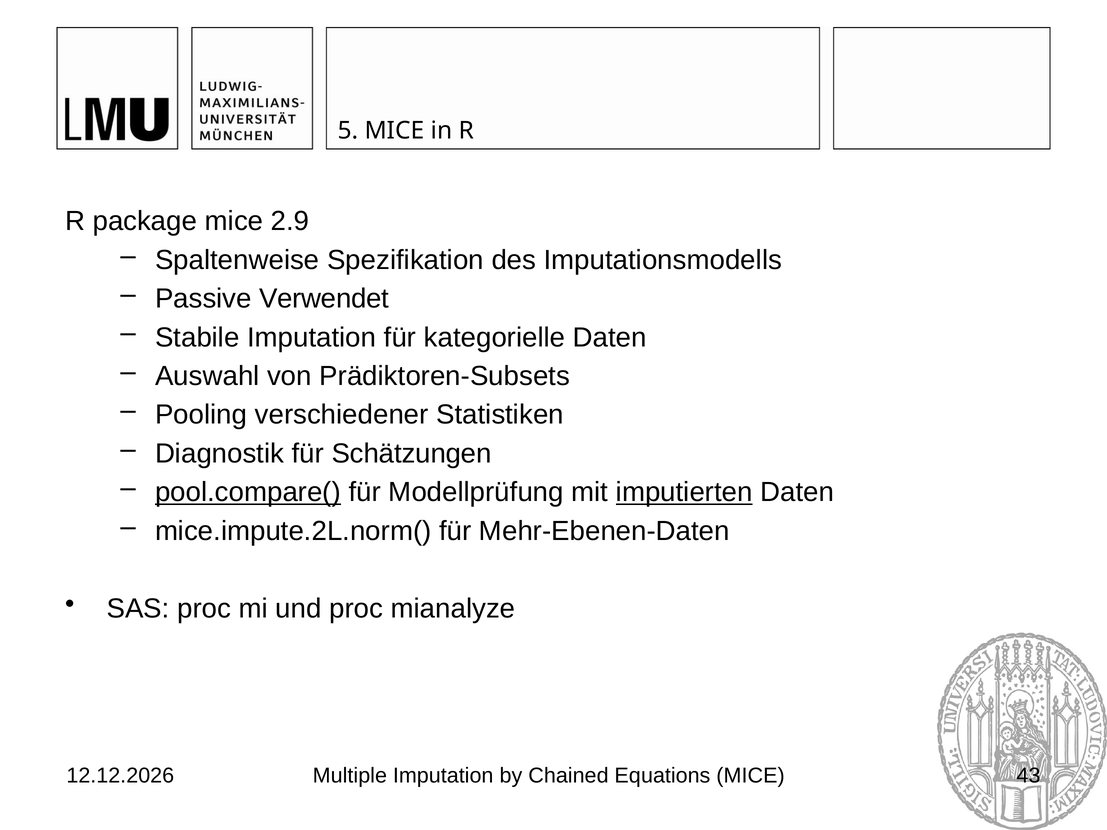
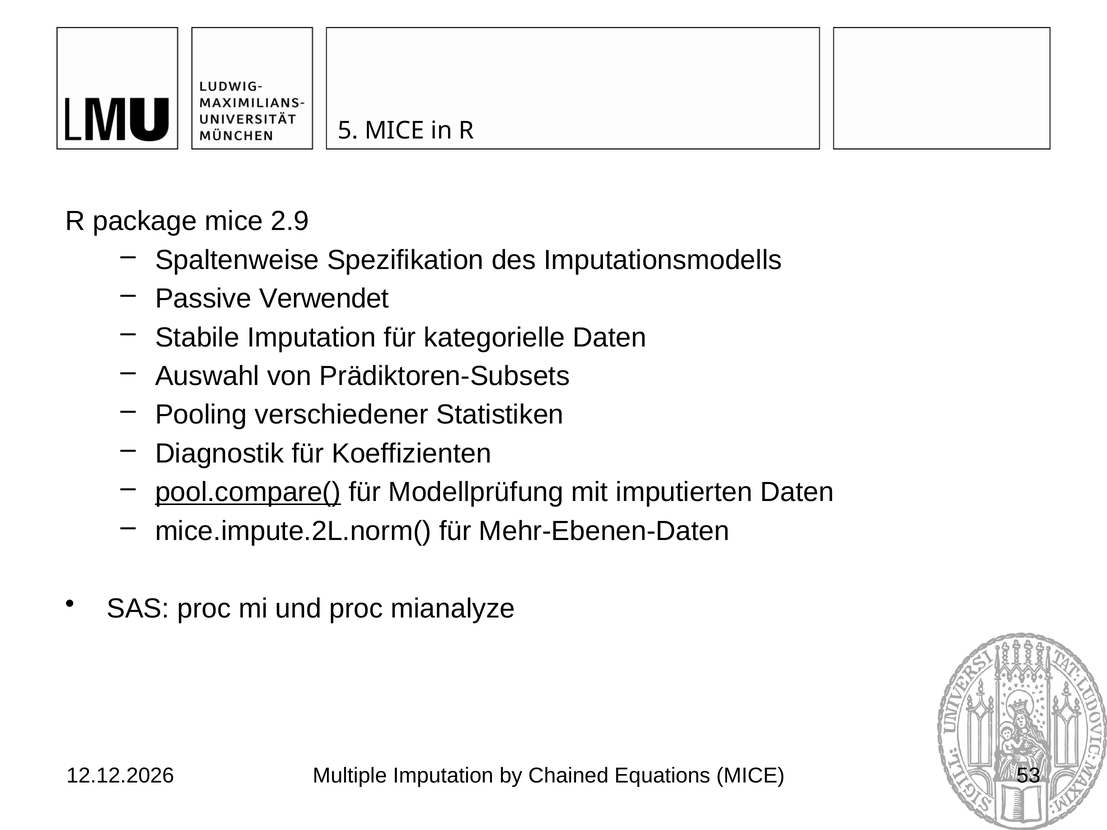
Schätzungen: Schätzungen -> Koeffizienten
imputierten underline: present -> none
43: 43 -> 53
